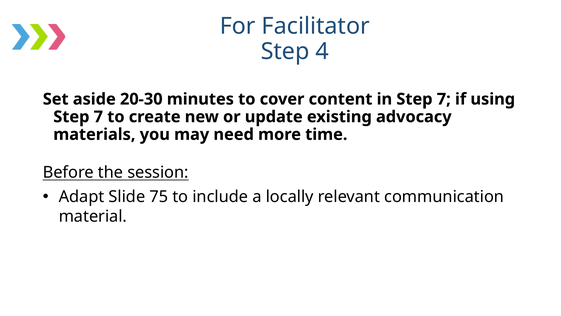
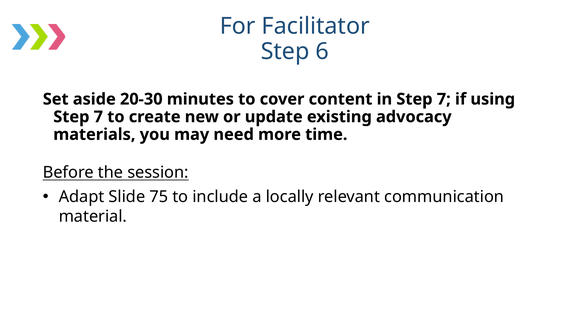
4: 4 -> 6
